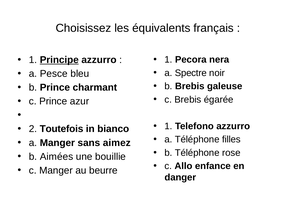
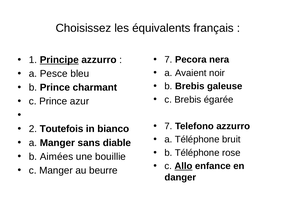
1 at (168, 60): 1 -> 7
Spectre: Spectre -> Avaient
1 at (168, 126): 1 -> 7
filles: filles -> bruit
aimez: aimez -> diable
Allo underline: none -> present
